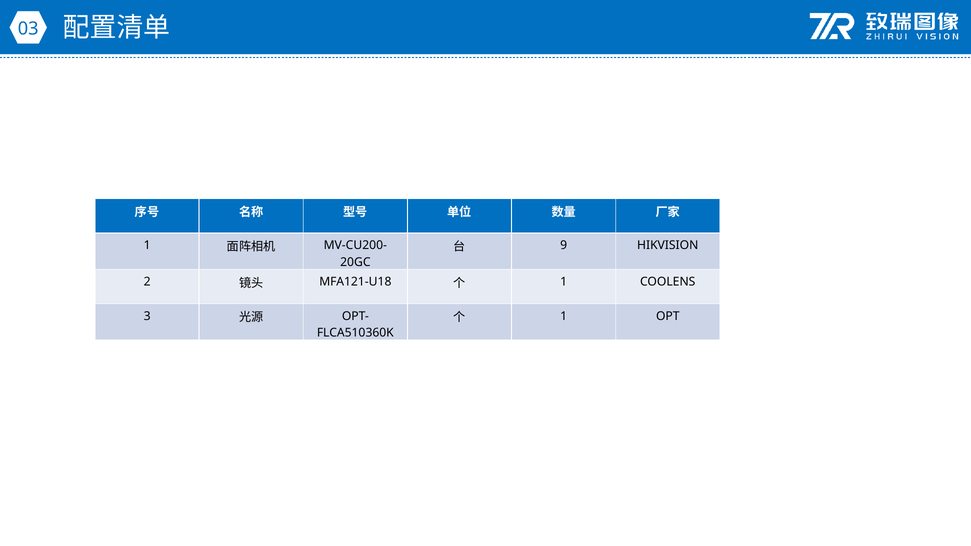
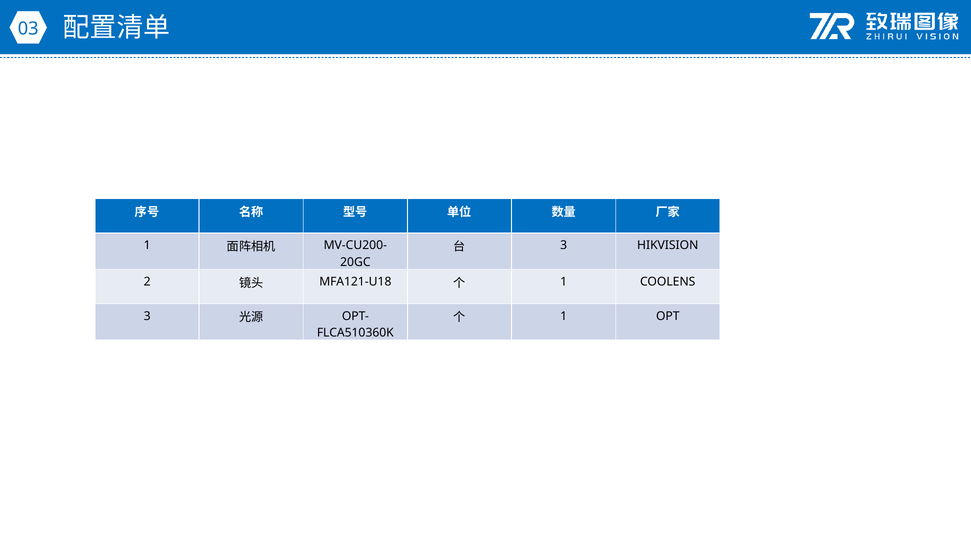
9 at (564, 246): 9 -> 3
